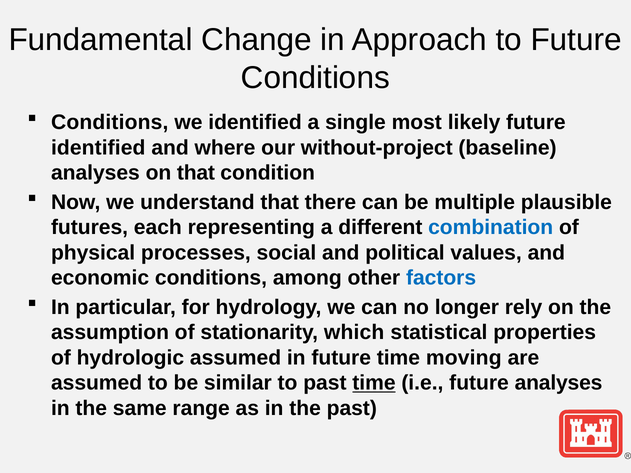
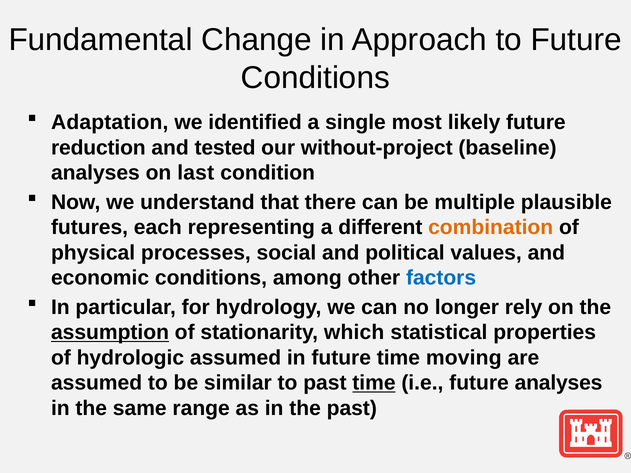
Conditions at (110, 122): Conditions -> Adaptation
identified at (98, 148): identified -> reduction
where: where -> tested
on that: that -> last
combination colour: blue -> orange
assumption underline: none -> present
